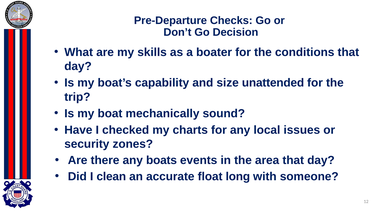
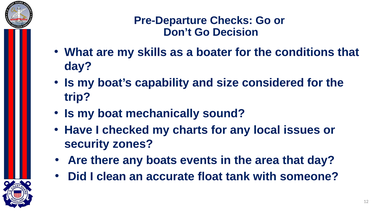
unattended: unattended -> considered
long: long -> tank
